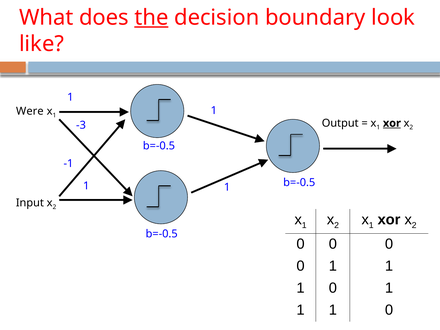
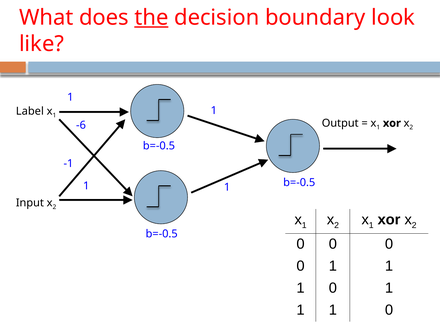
Were: Were -> Label
xor at (392, 123) underline: present -> none
-3: -3 -> -6
